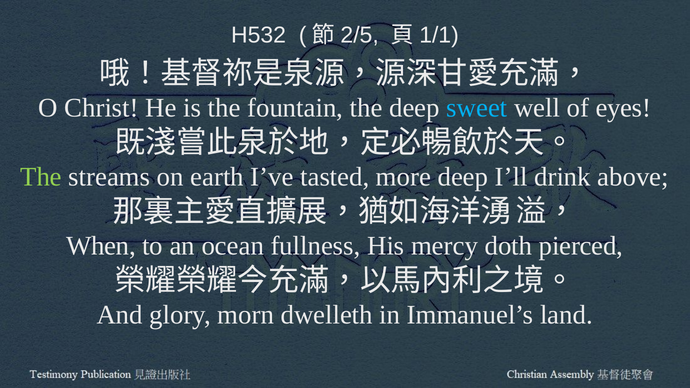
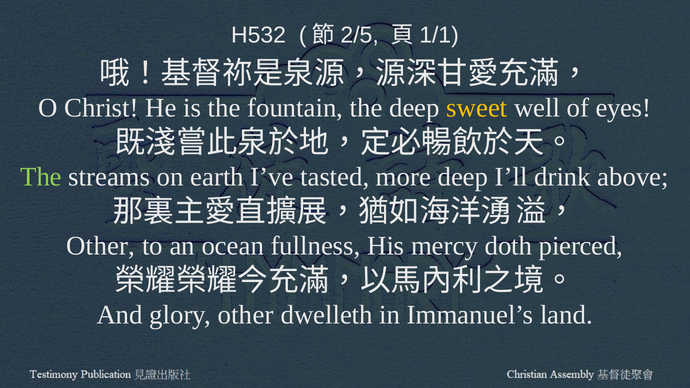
sweet colour: light blue -> yellow
When at (101, 246): When -> Other
glory morn: morn -> other
